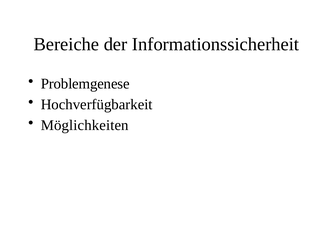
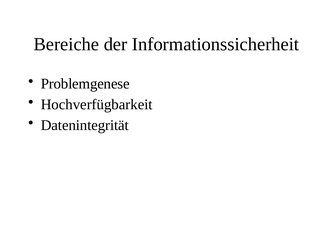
Möglichkeiten: Möglichkeiten -> Datenintegrität
